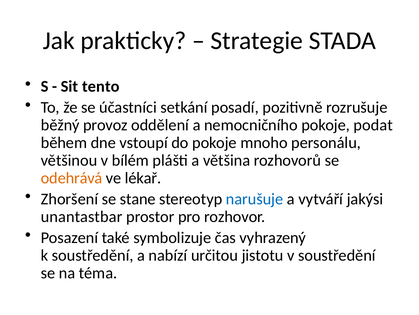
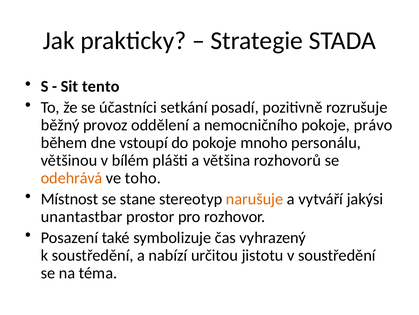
podat: podat -> právo
lékař: lékař -> toho
Zhoršení: Zhoršení -> Místnost
narušuje colour: blue -> orange
